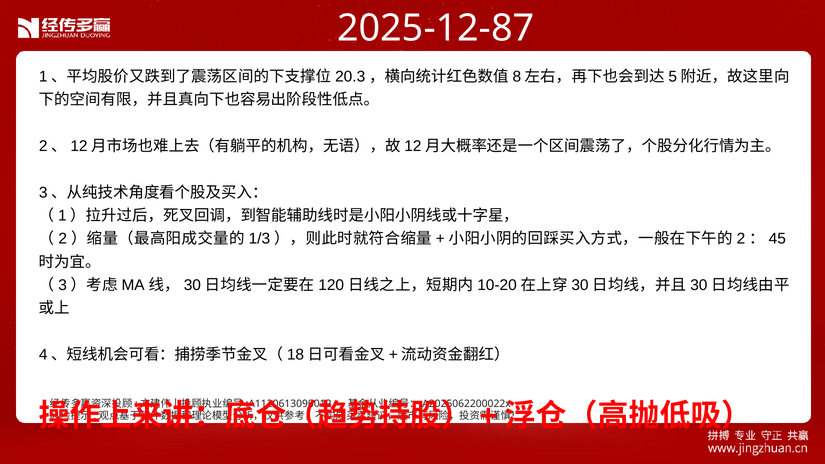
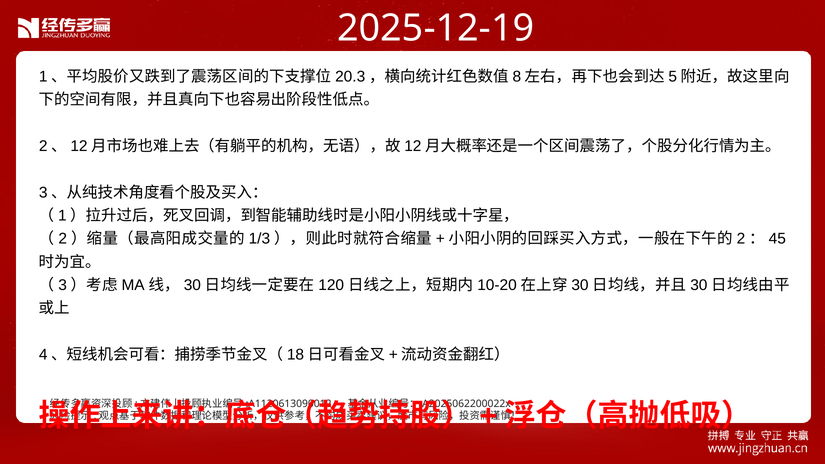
2025-12-87: 2025-12-87 -> 2025-12-19
